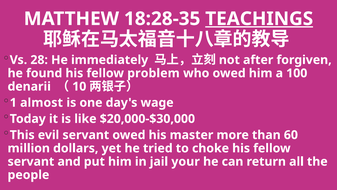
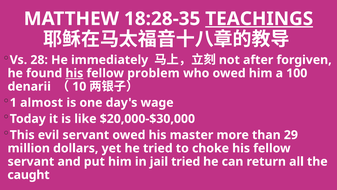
his at (74, 73) underline: none -> present
60: 60 -> 29
jail your: your -> tried
people: people -> caught
